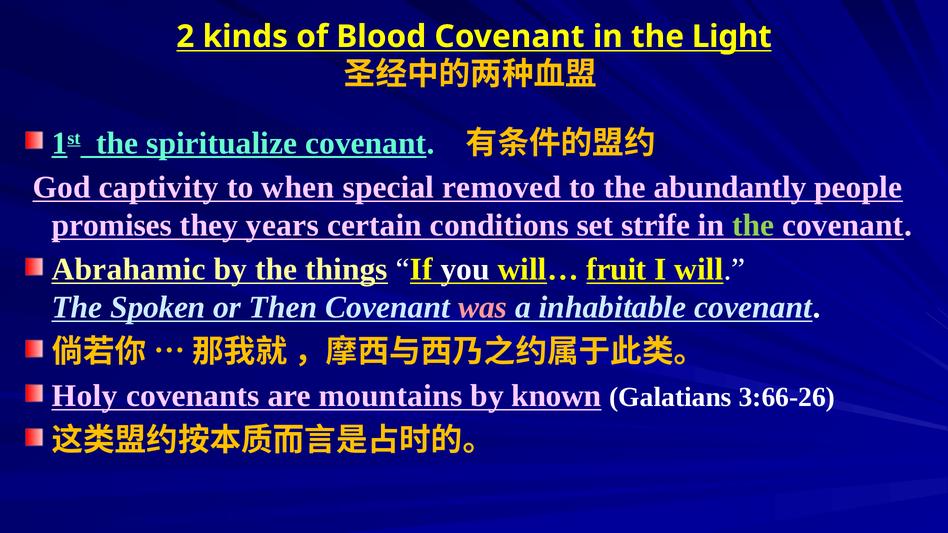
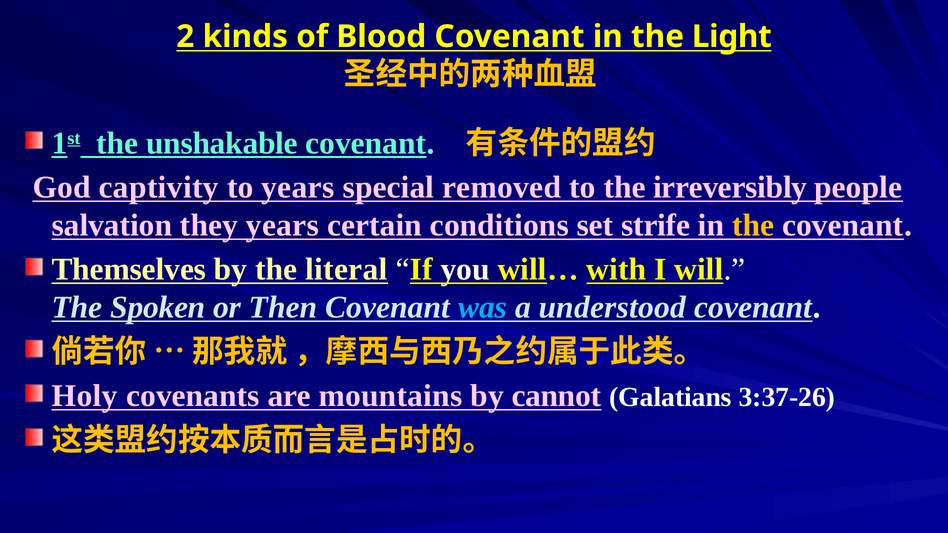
spiritualize: spiritualize -> unshakable
to when: when -> years
abundantly: abundantly -> irreversibly
promises: promises -> salvation
the at (753, 225) colour: light green -> yellow
Abrahamic: Abrahamic -> Themselves
things: things -> literal
fruit: fruit -> with
was colour: pink -> light blue
inhabitable: inhabitable -> understood
known: known -> cannot
3:66-26: 3:66-26 -> 3:37-26
